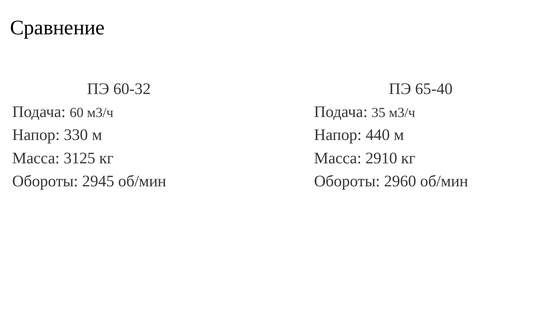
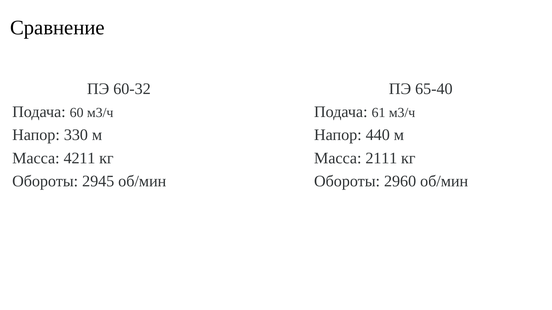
35: 35 -> 61
3125: 3125 -> 4211
2910: 2910 -> 2111
